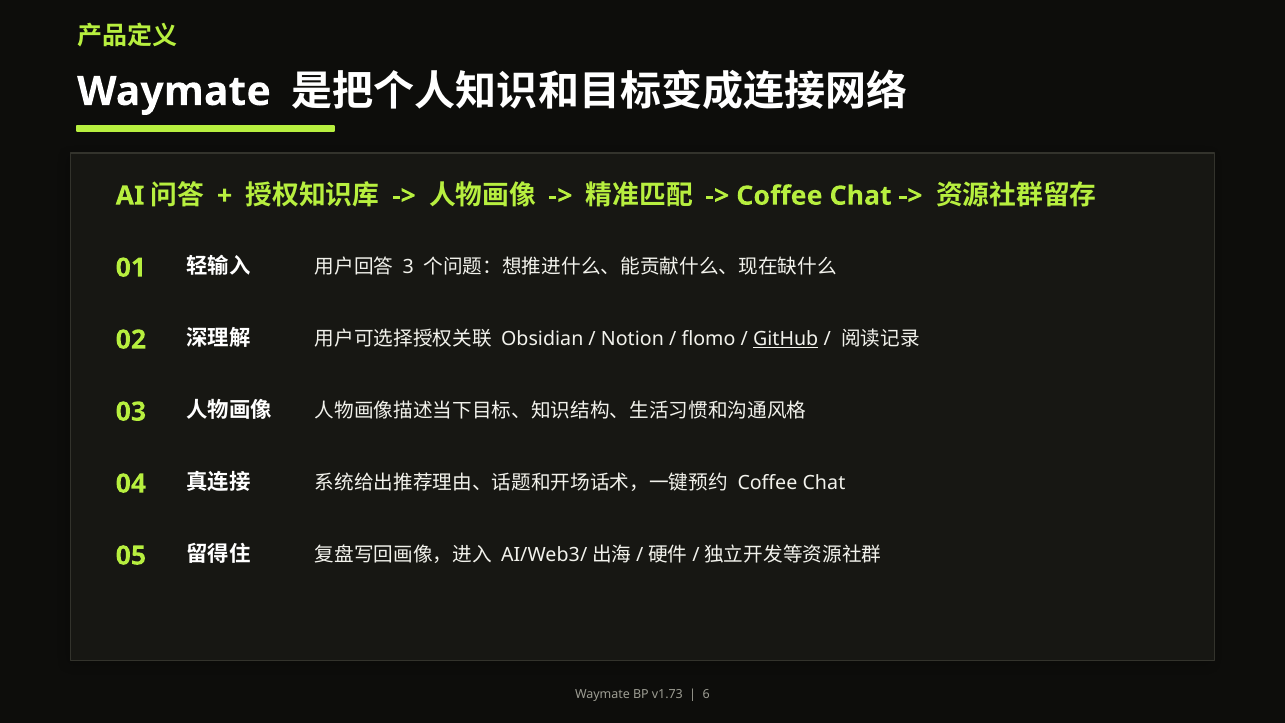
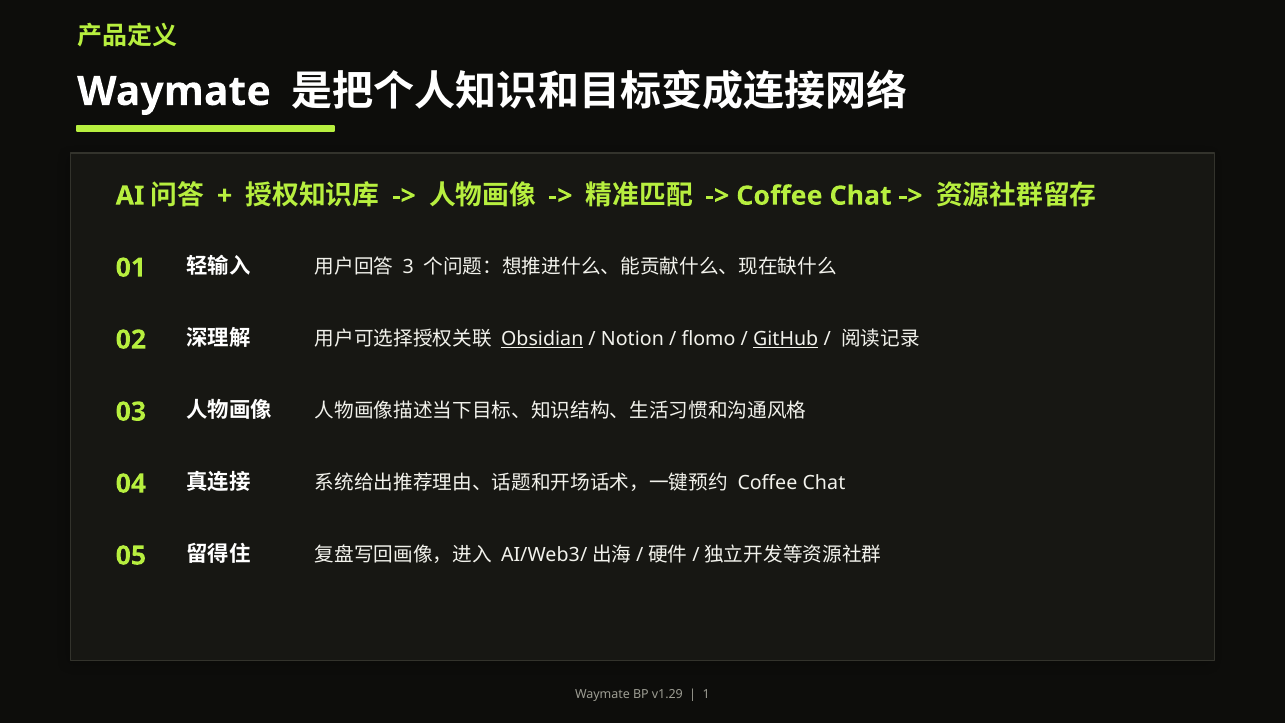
Obsidian underline: none -> present
v1.73: v1.73 -> v1.29
6: 6 -> 1
